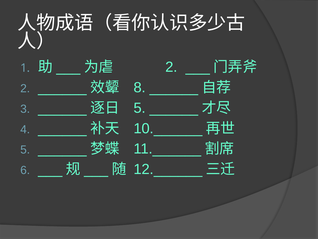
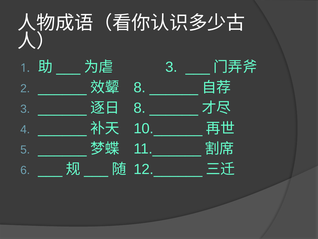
2 at (171, 67): 2 -> 3
5 at (140, 108): 5 -> 8
